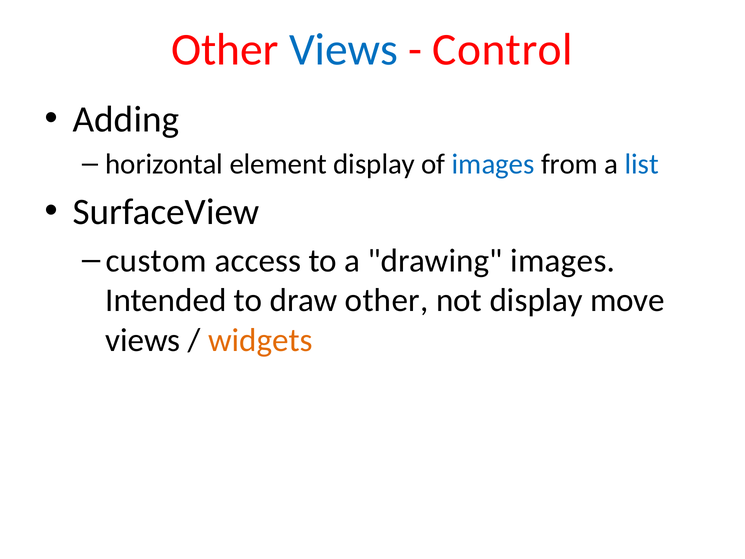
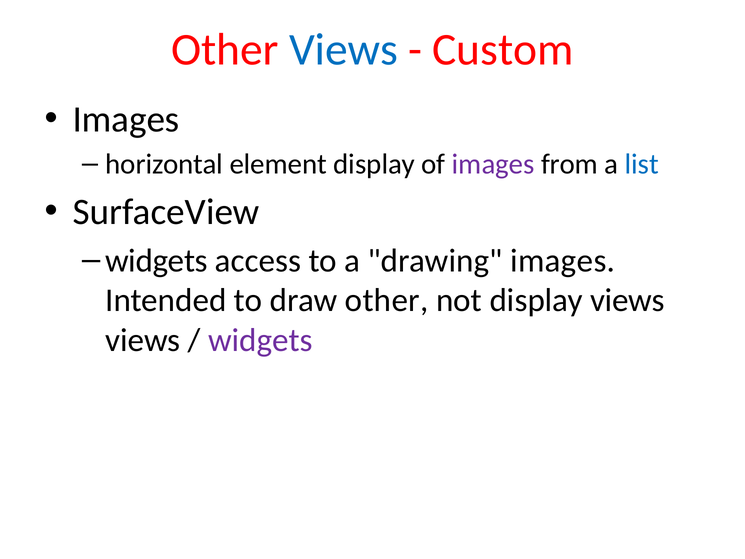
Control: Control -> Custom
Adding at (126, 119): Adding -> Images
images at (493, 164) colour: blue -> purple
custom at (156, 261): custom -> widgets
display move: move -> views
widgets at (260, 340) colour: orange -> purple
